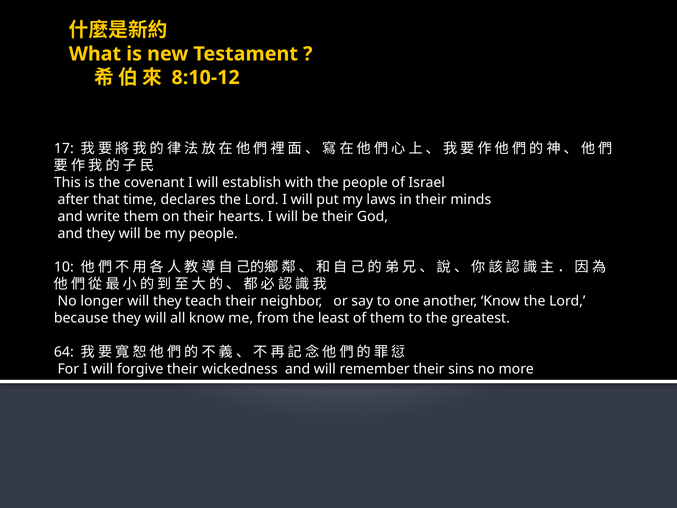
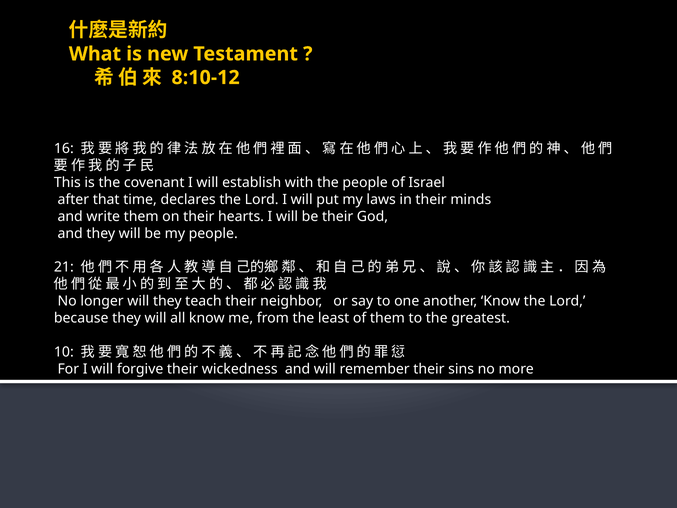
17: 17 -> 16
10: 10 -> 21
64: 64 -> 10
